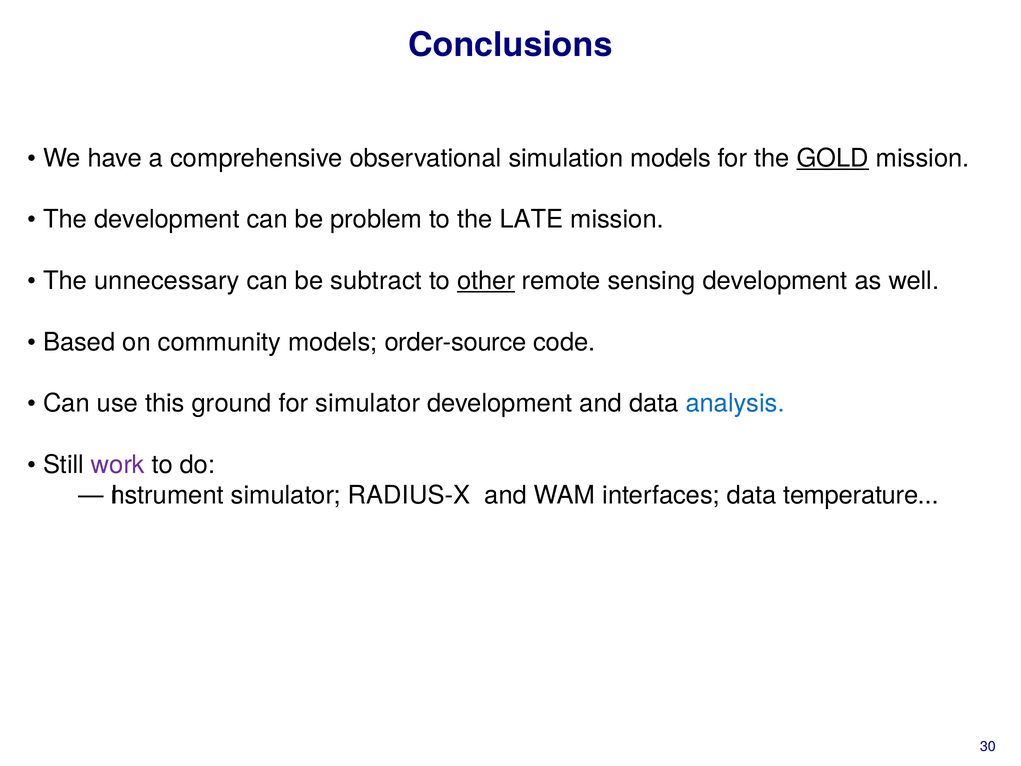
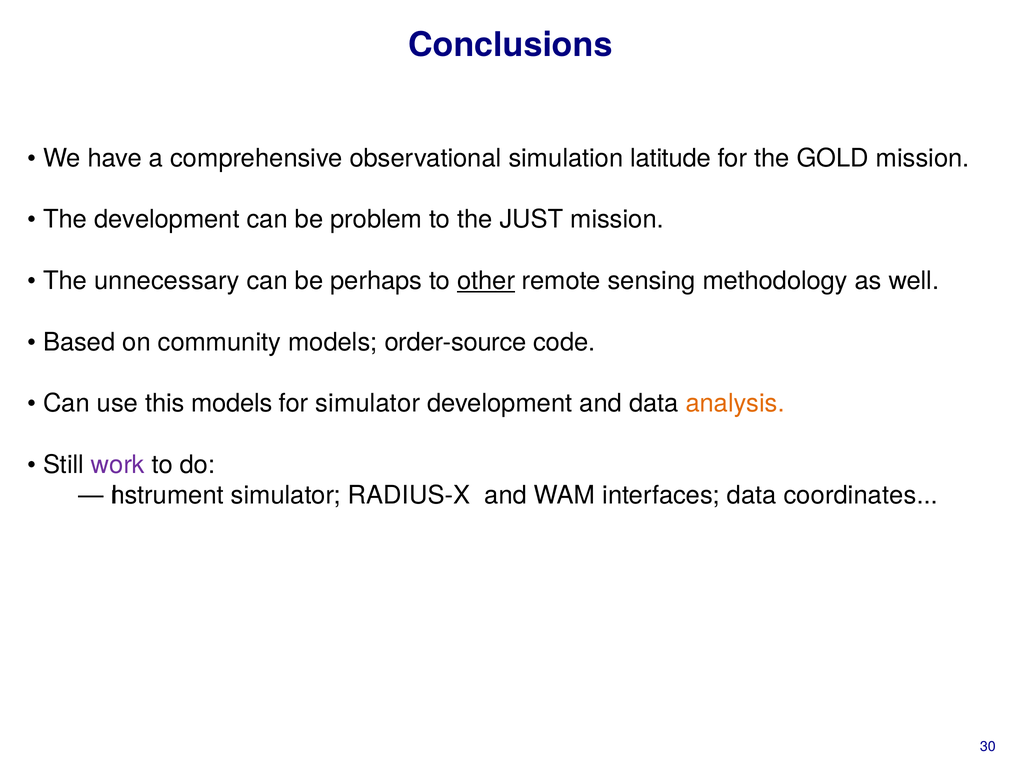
simulation models: models -> latitude
GOLD underline: present -> none
LATE: LATE -> JUST
subtract: subtract -> perhaps
sensing development: development -> methodology
this ground: ground -> models
analysis colour: blue -> orange
temperature: temperature -> coordinates
